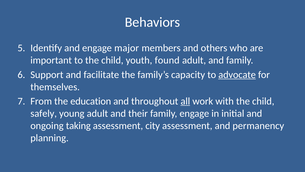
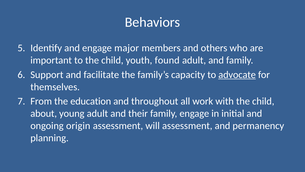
all underline: present -> none
safely: safely -> about
taking: taking -> origin
city: city -> will
